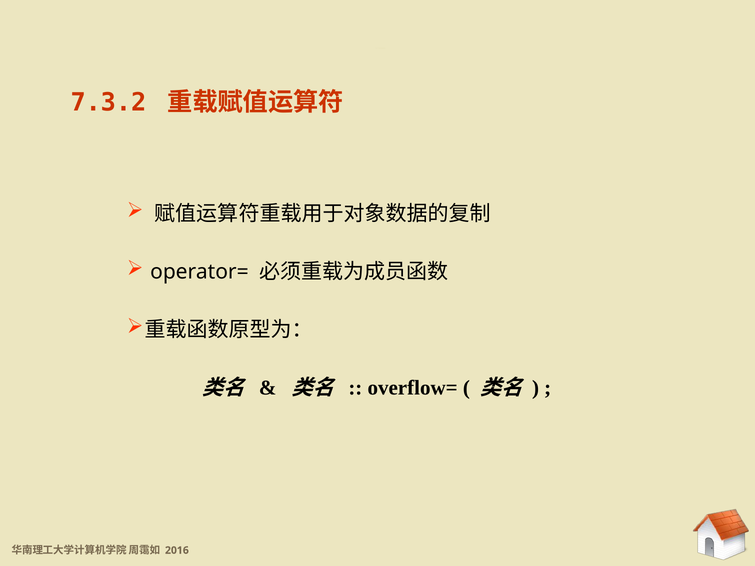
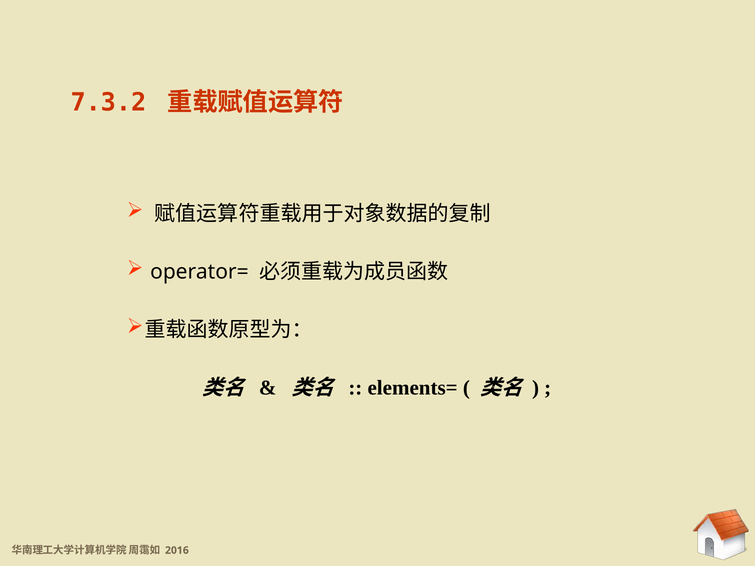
overflow=: overflow= -> elements=
